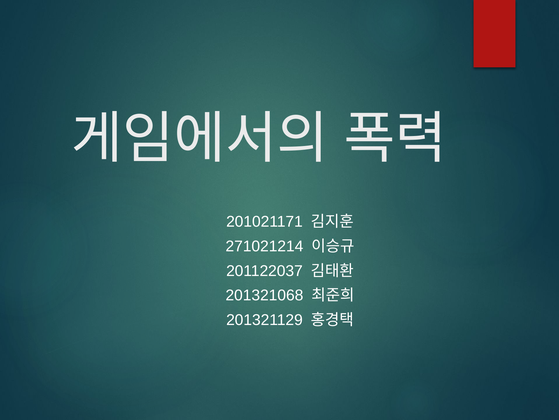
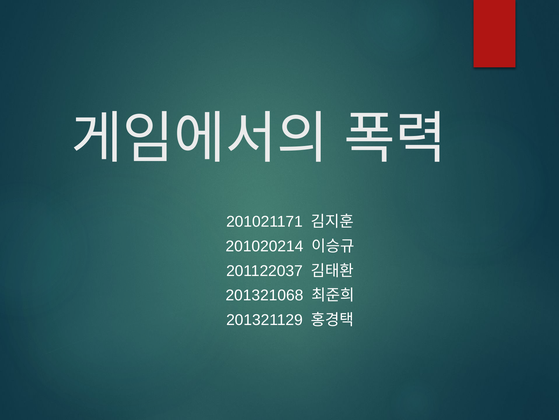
271021214: 271021214 -> 201020214
